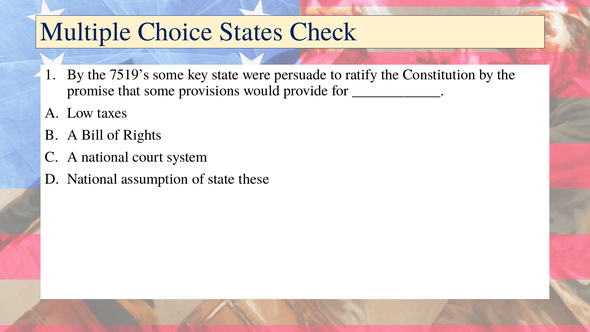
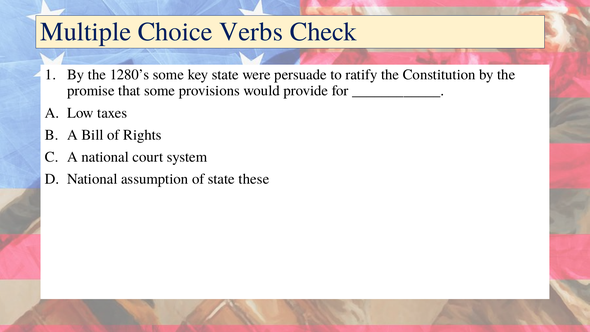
States: States -> Verbs
7519’s: 7519’s -> 1280’s
